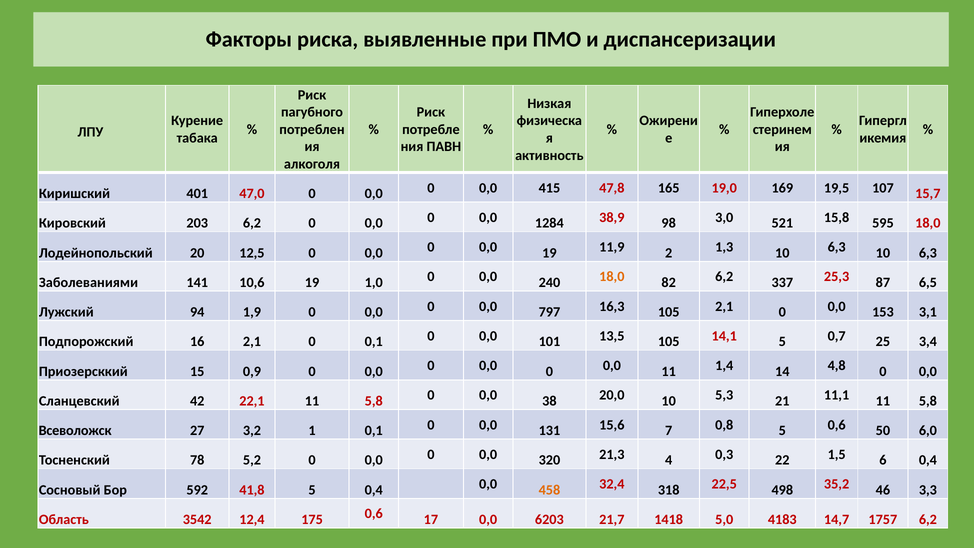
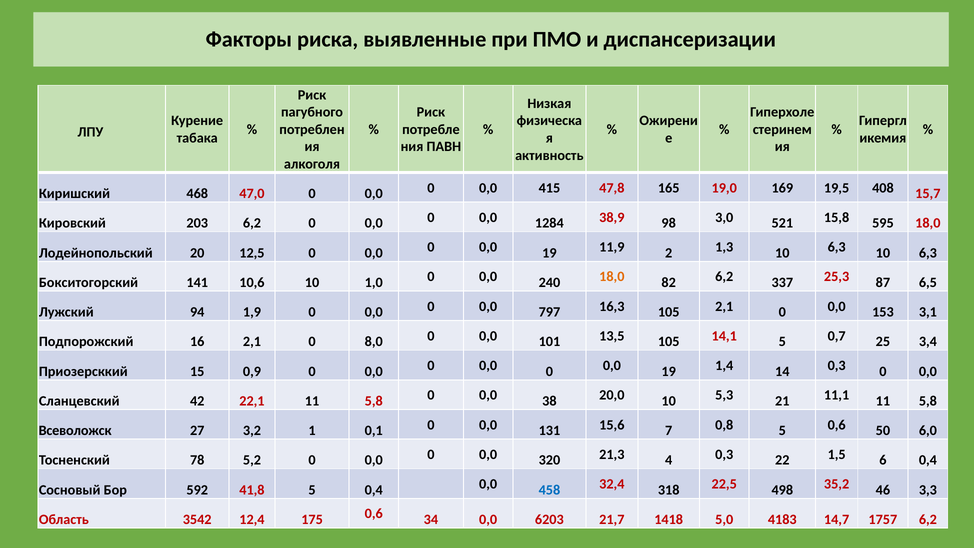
401: 401 -> 468
107: 107 -> 408
Заболеваниями: Заболеваниями -> Бокситогорский
10,6 19: 19 -> 10
0 0,1: 0,1 -> 8,0
11 at (669, 371): 11 -> 19
14 4,8: 4,8 -> 0,3
458 colour: orange -> blue
17: 17 -> 34
